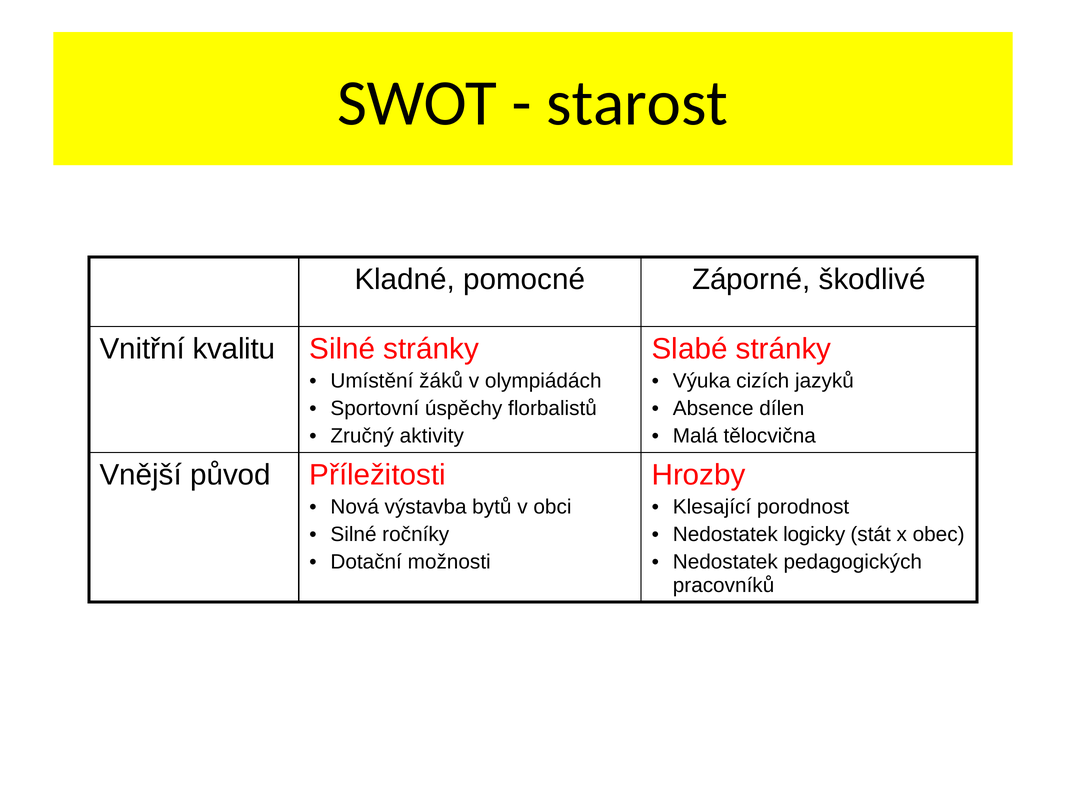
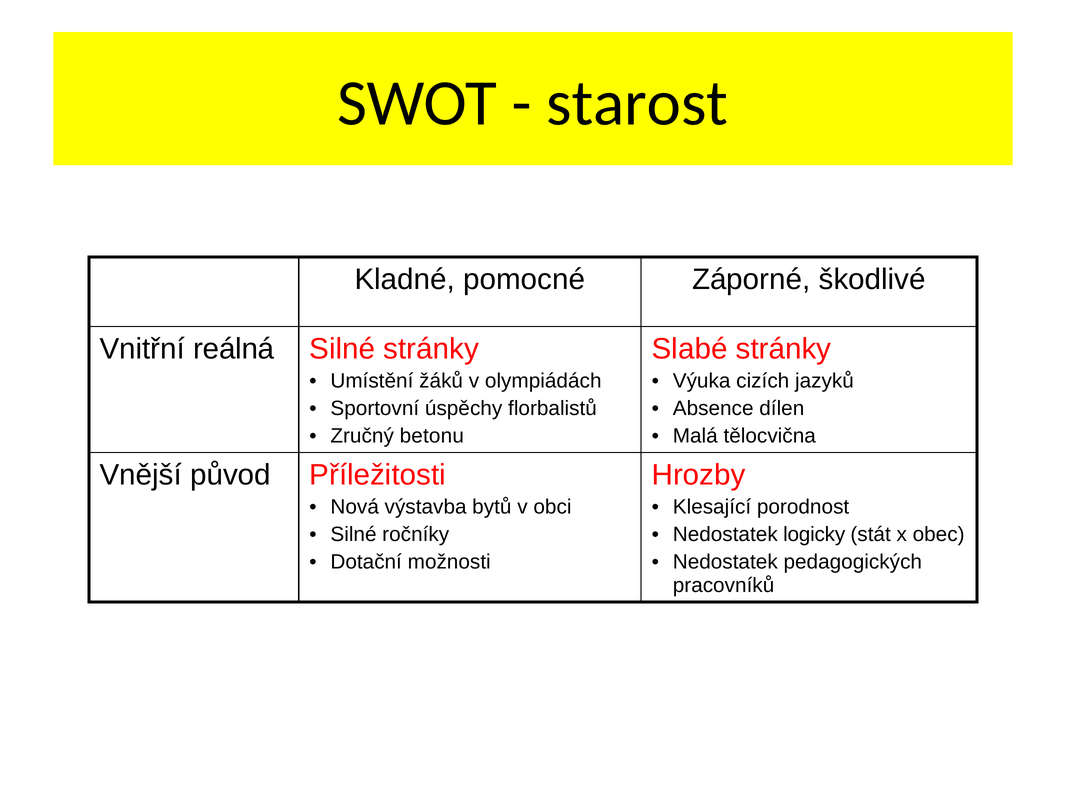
kvalitu: kvalitu -> reálná
aktivity: aktivity -> betonu
